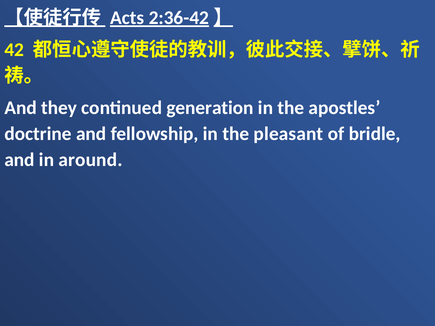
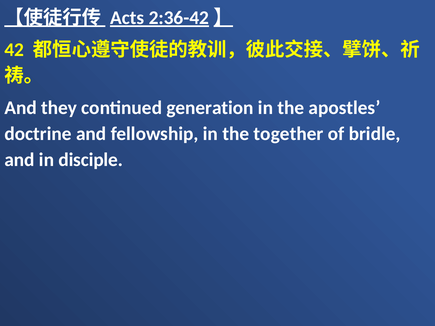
pleasant: pleasant -> together
around: around -> disciple
